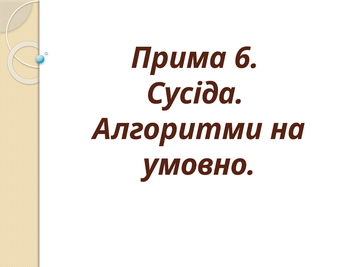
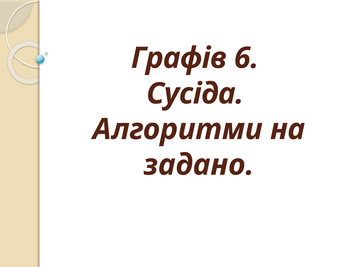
Прима: Прима -> Графів
умовно: умовно -> задано
